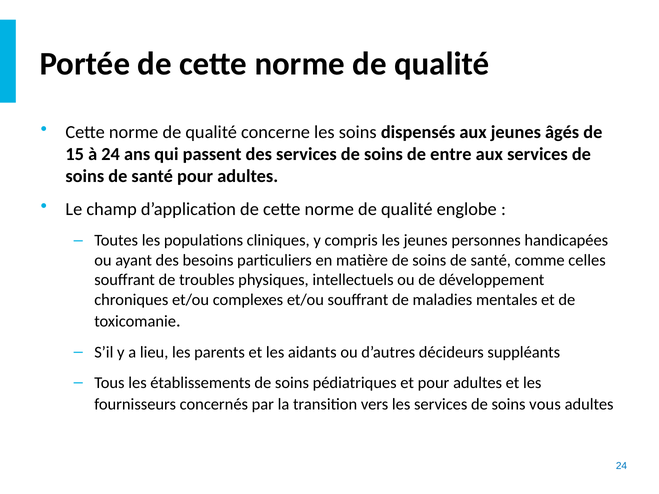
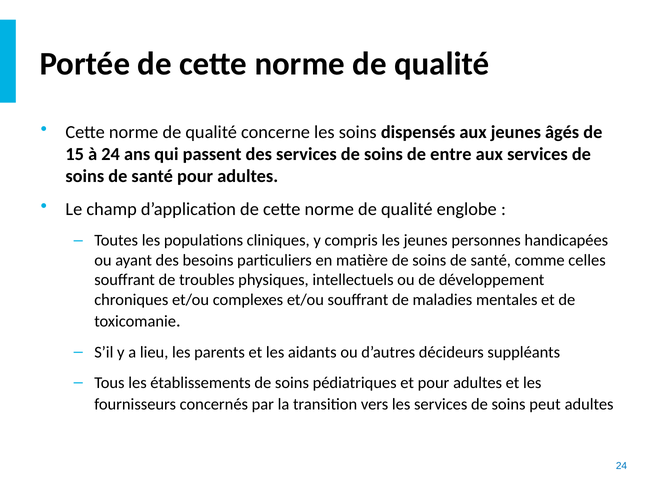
vous: vous -> peut
